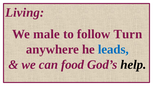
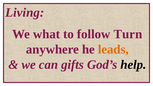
male: male -> what
leads colour: blue -> orange
food: food -> gifts
